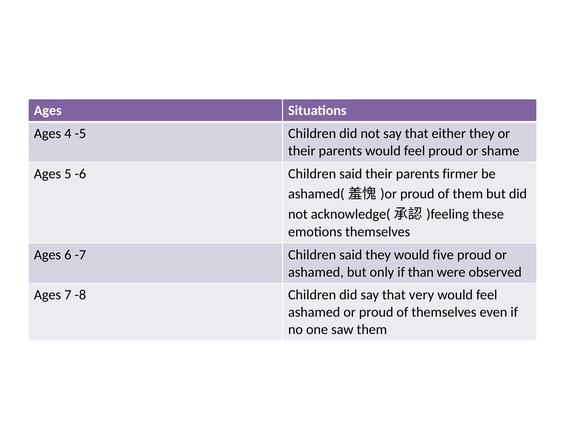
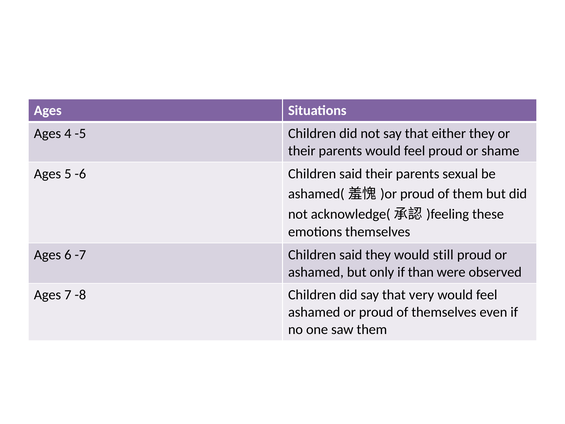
firmer: firmer -> sexual
five: five -> still
